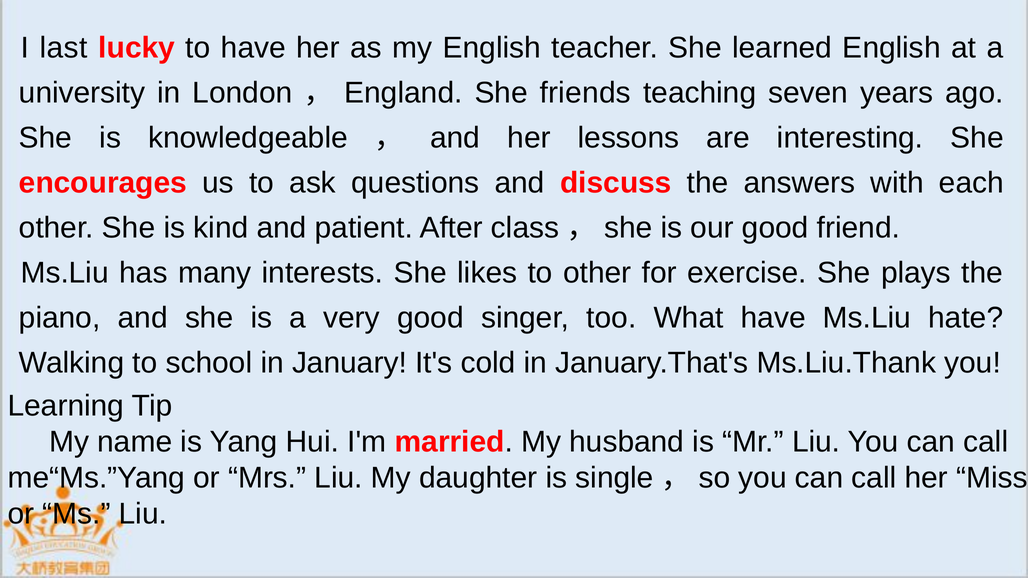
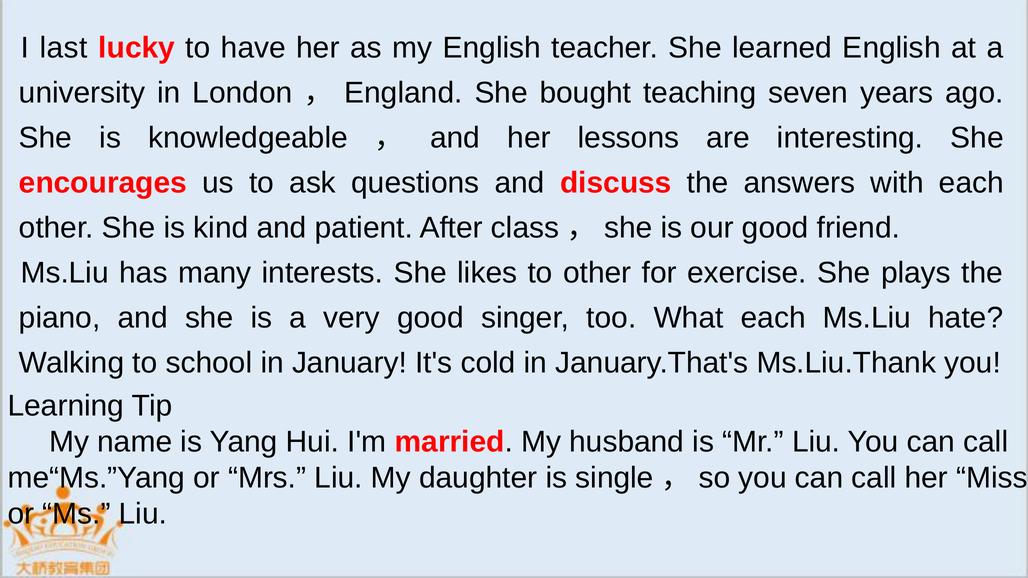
friends: friends -> bought
What have: have -> each
